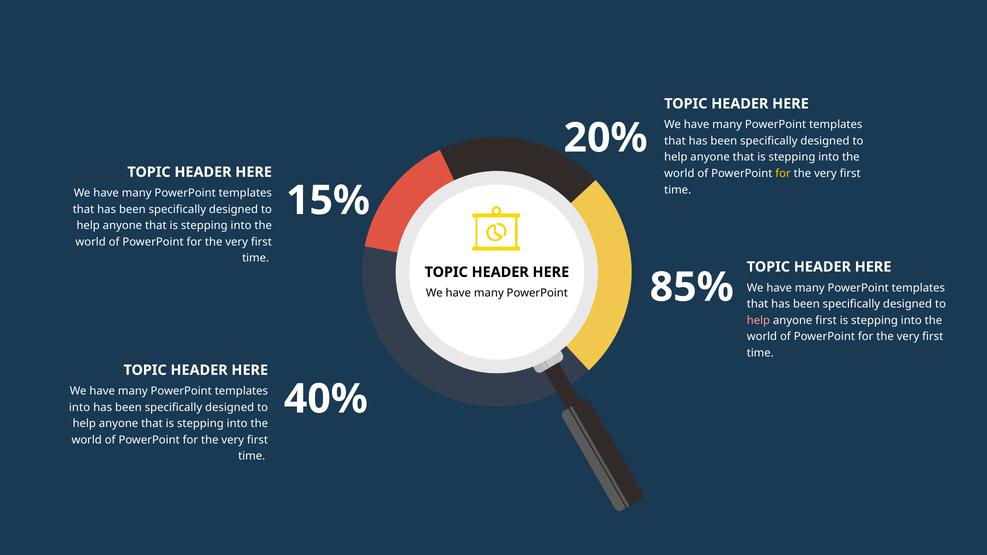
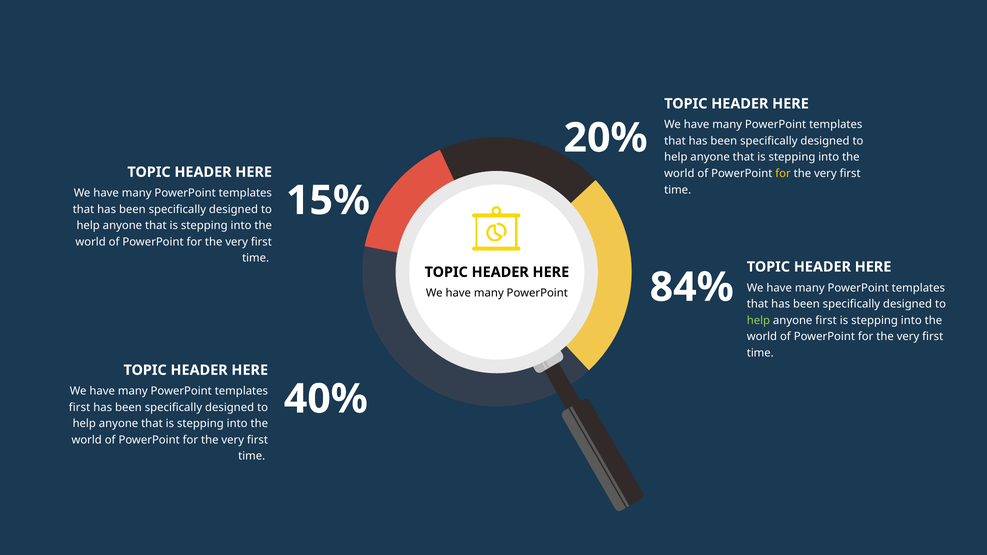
85%: 85% -> 84%
help at (758, 321) colour: pink -> light green
into at (80, 408): into -> first
